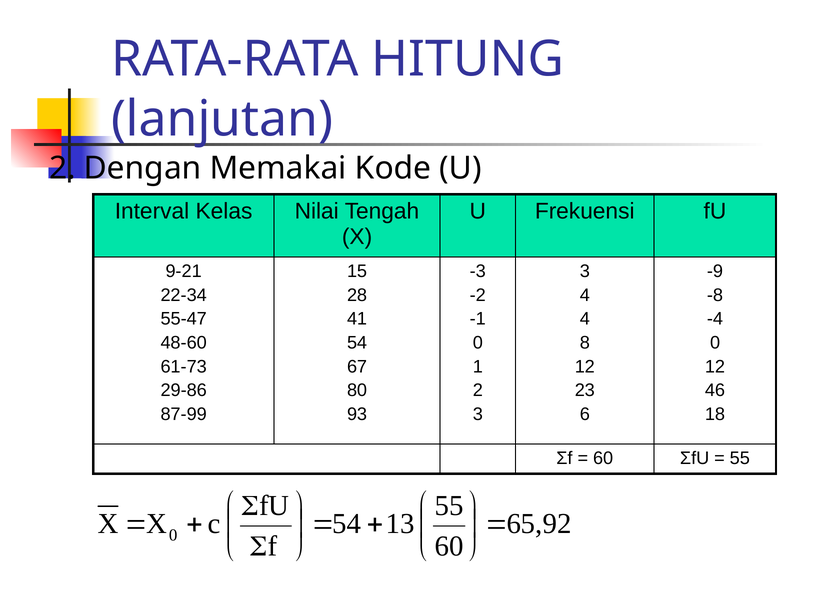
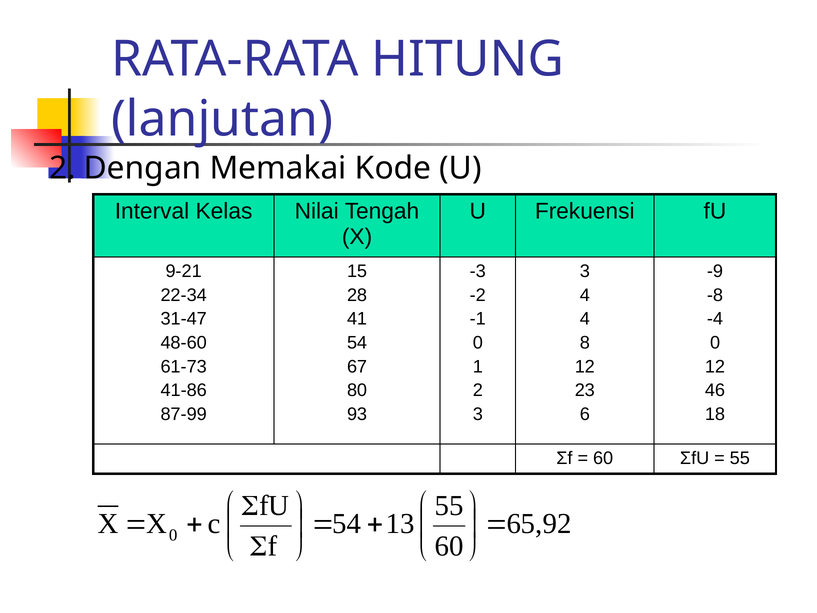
55-47: 55-47 -> 31-47
29-86: 29-86 -> 41-86
